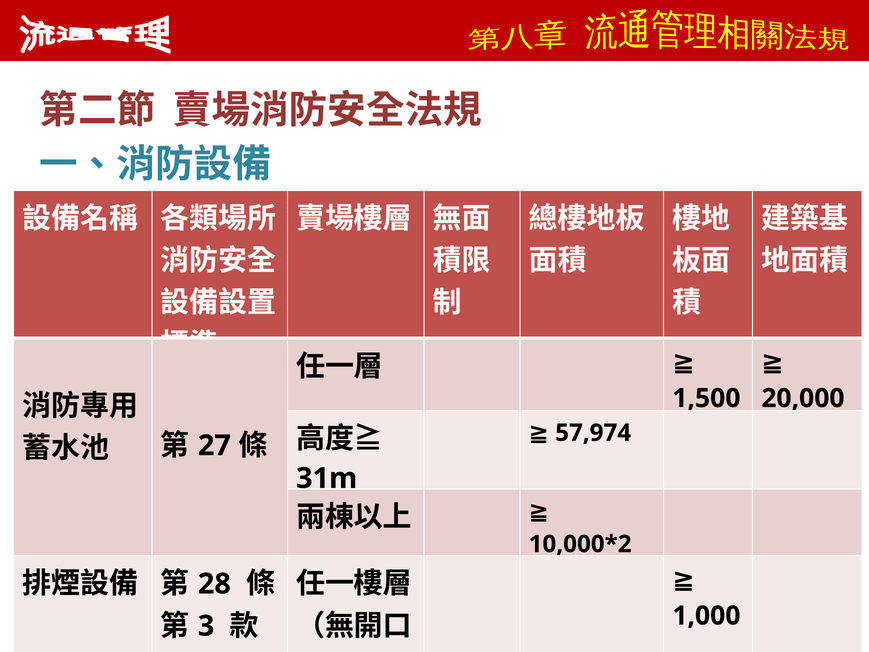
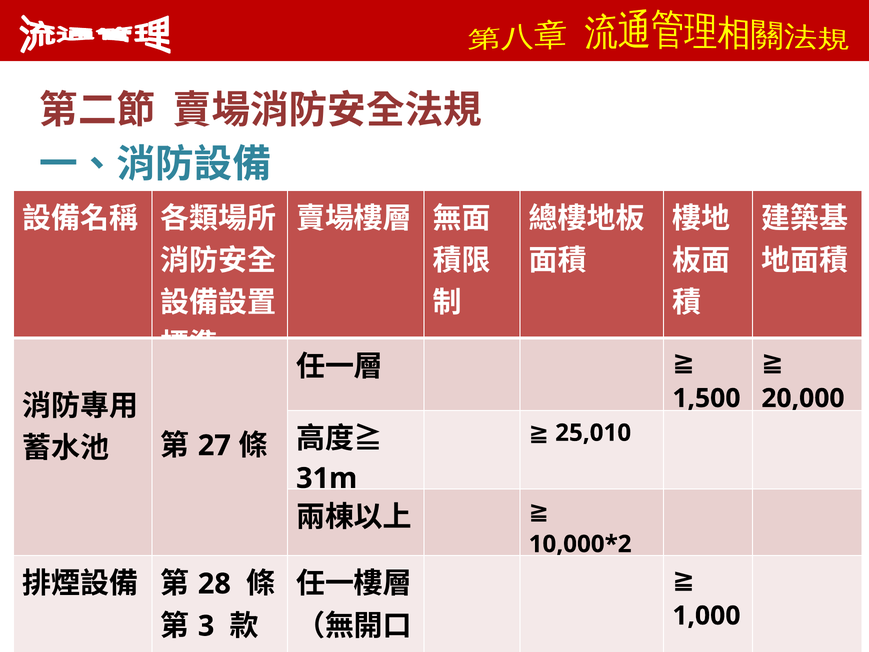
57,974: 57,974 -> 25,010
